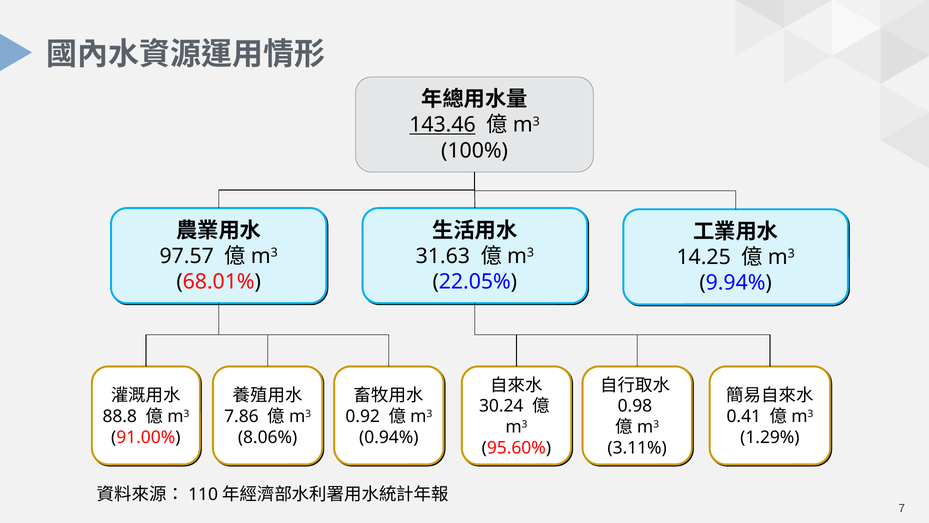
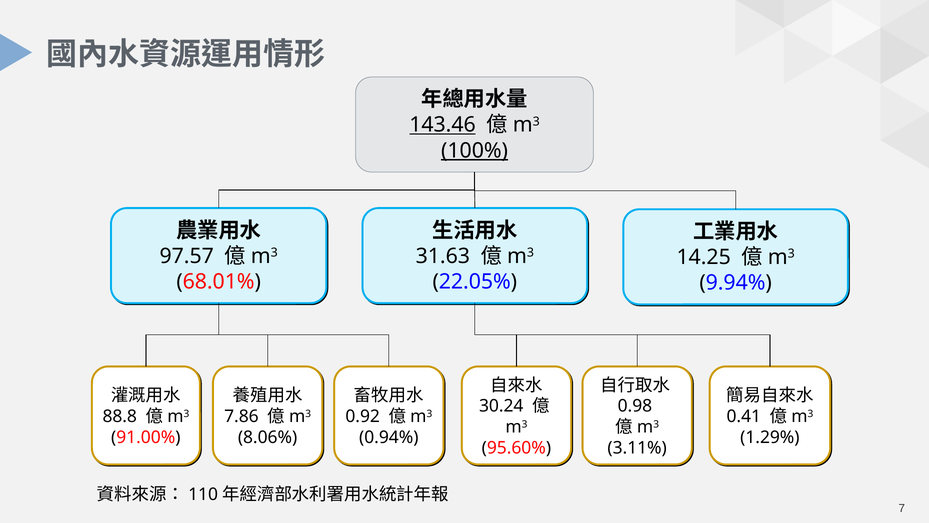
100% underline: none -> present
